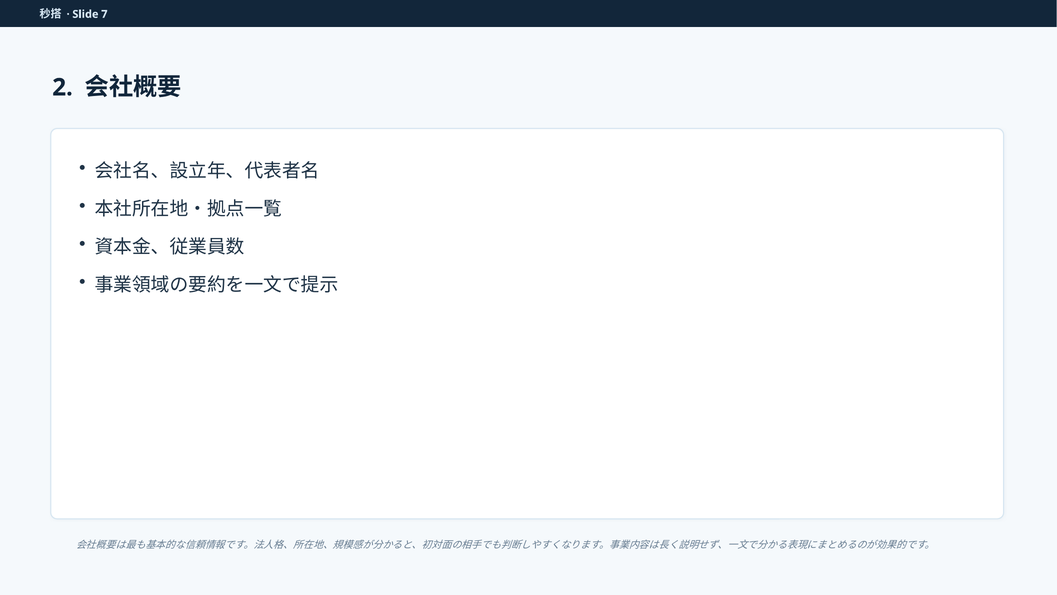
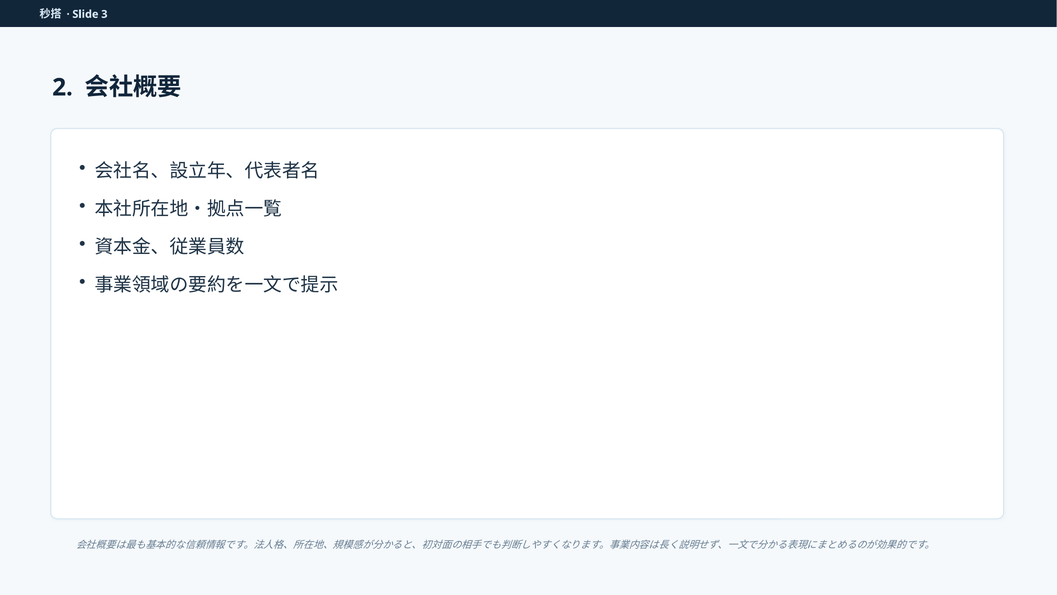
7: 7 -> 3
